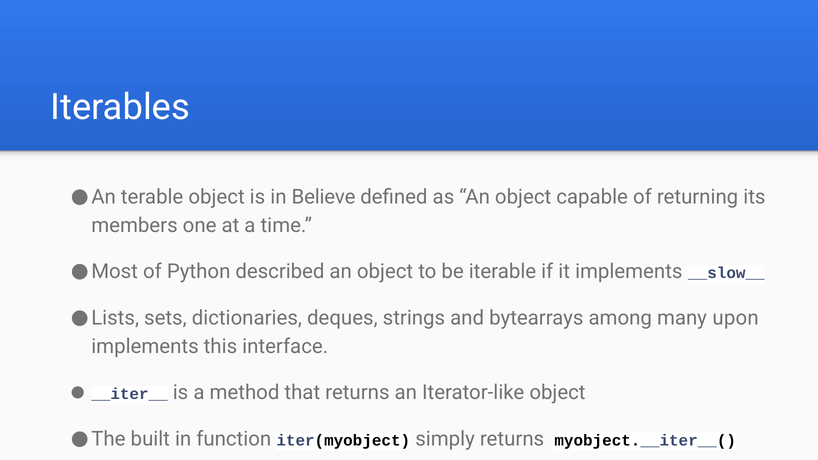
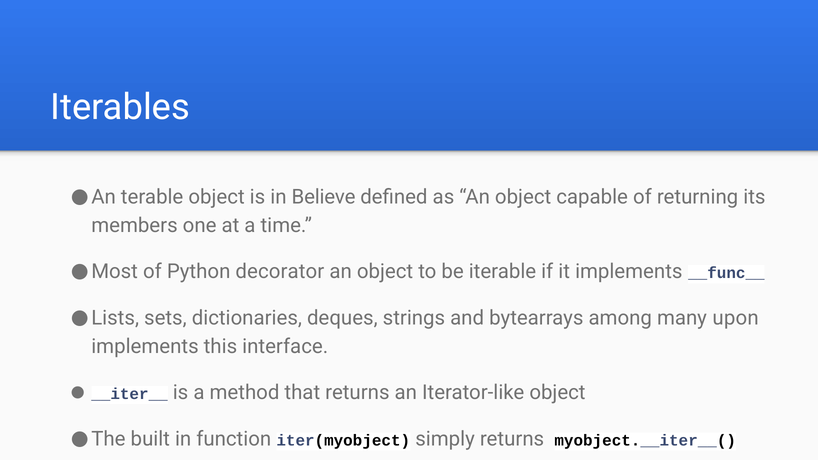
described: described -> decorator
__slow__: __slow__ -> __func__
